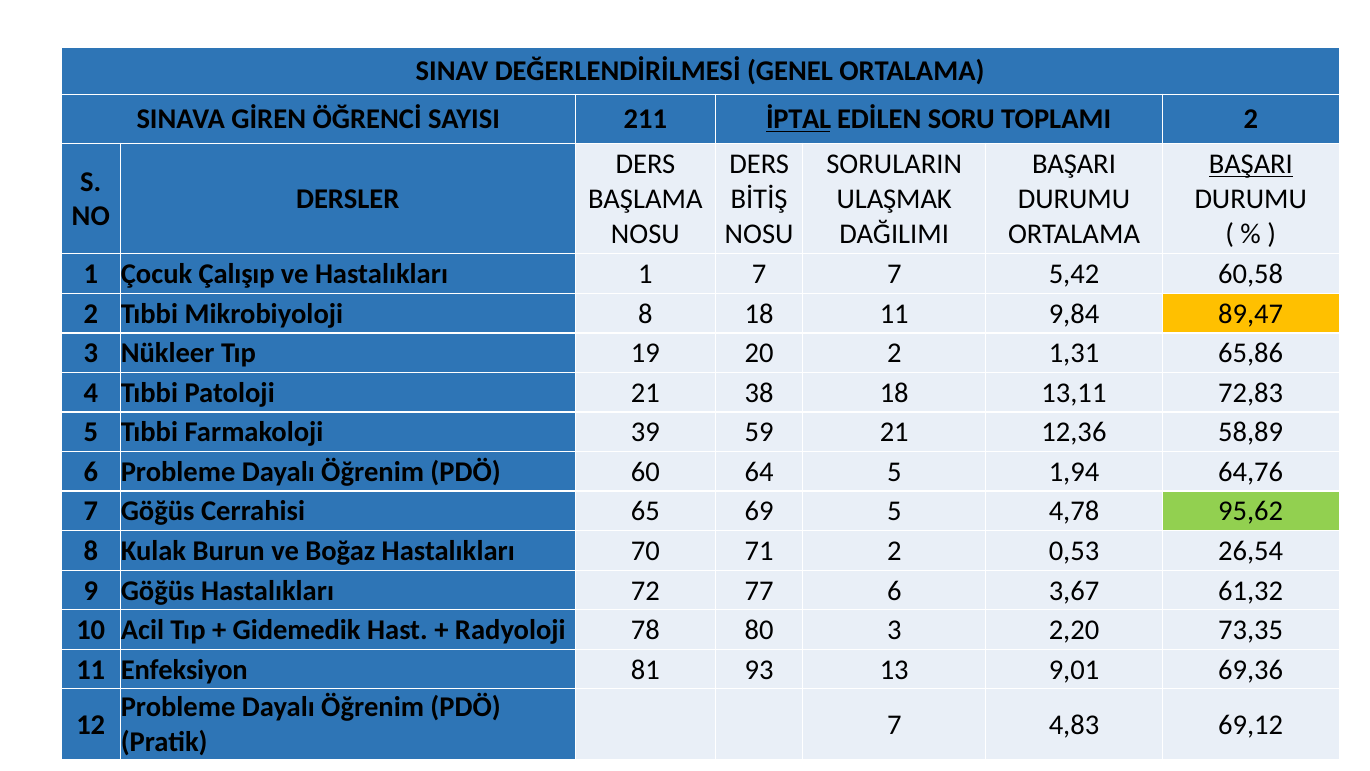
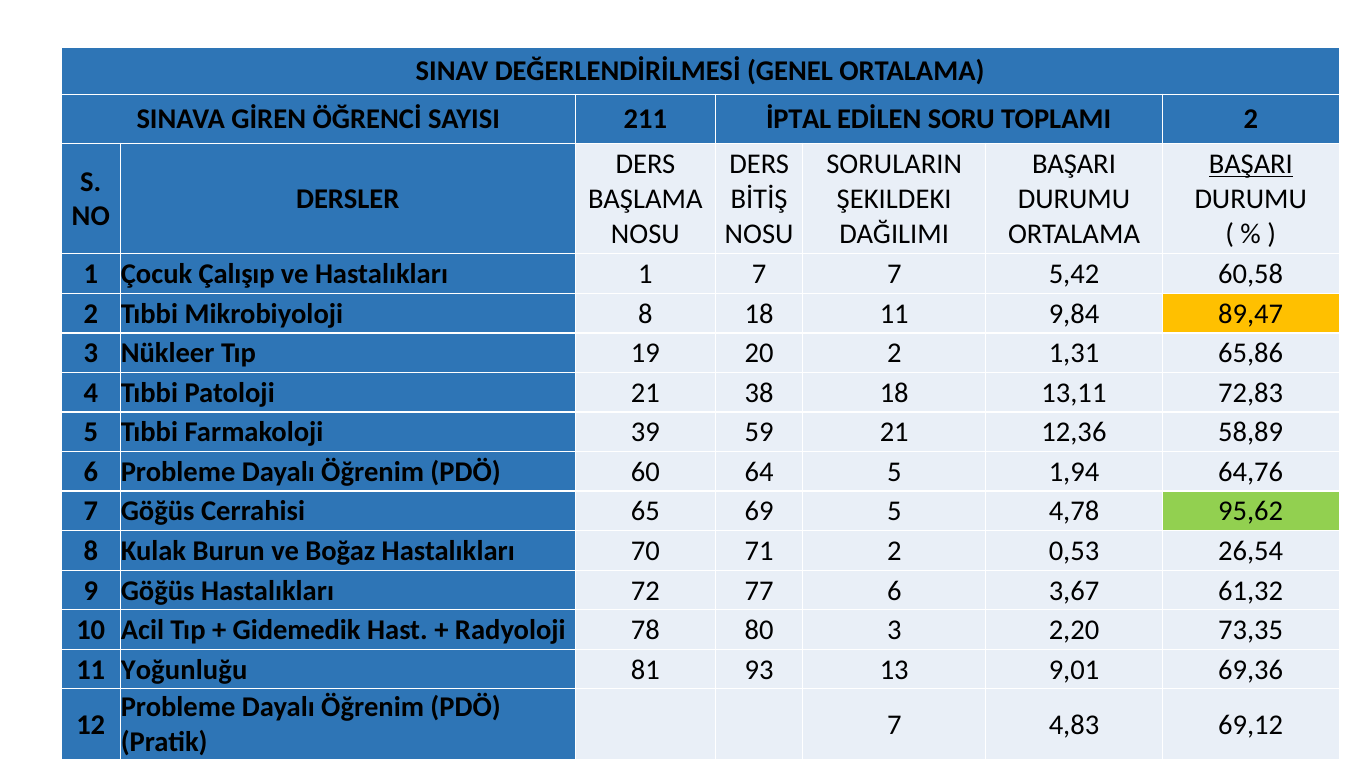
İPTAL underline: present -> none
ULAŞMAK: ULAŞMAK -> ŞEKILDEKI
Enfeksiyon: Enfeksiyon -> Yoğunluğu
